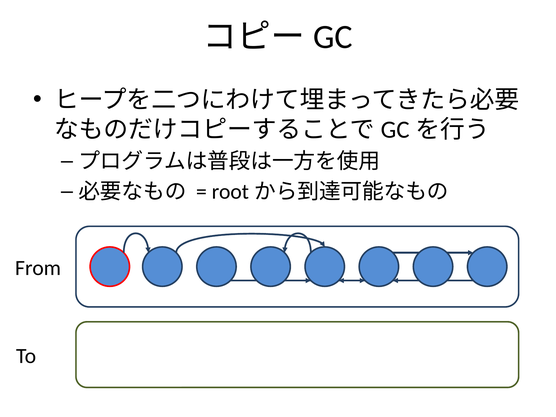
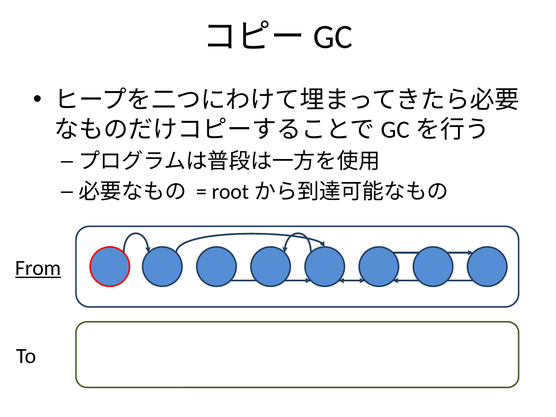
From underline: none -> present
